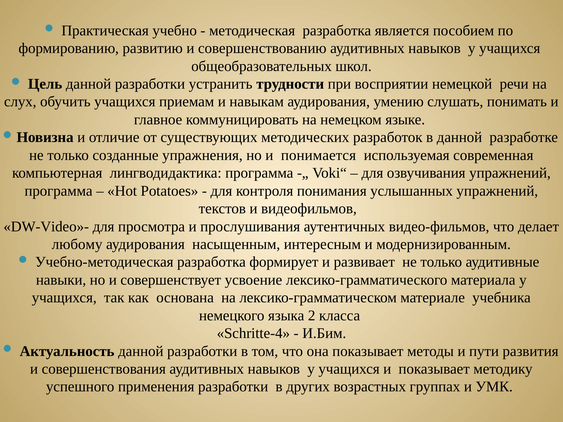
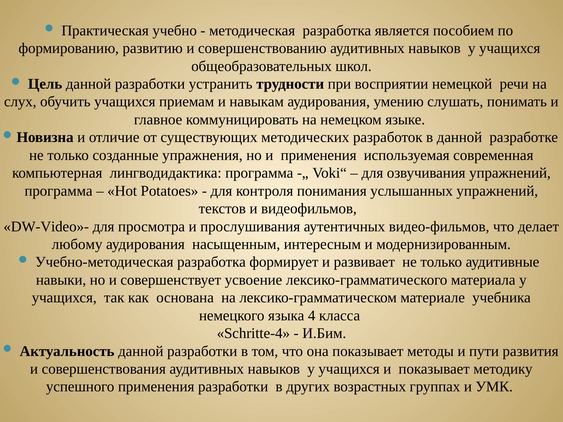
и понимается: понимается -> применения
2: 2 -> 4
